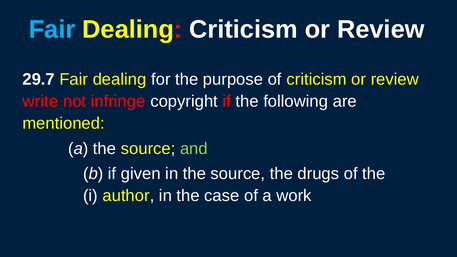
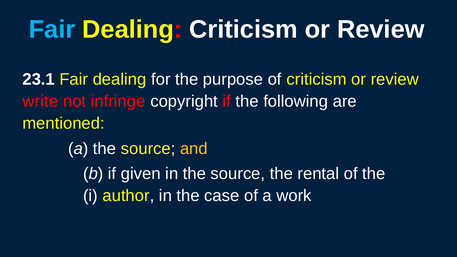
29.7: 29.7 -> 23.1
and colour: light green -> yellow
drugs: drugs -> rental
